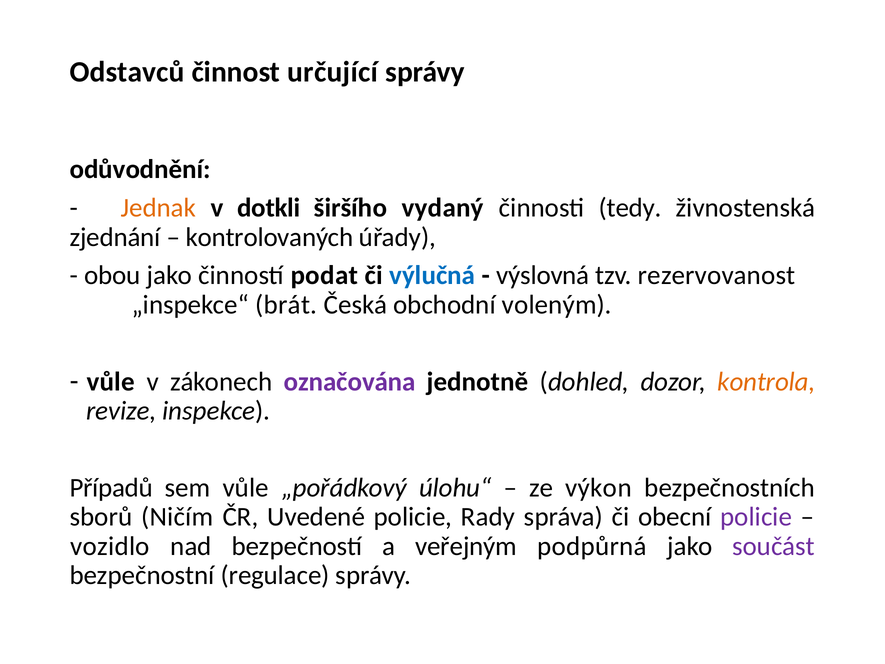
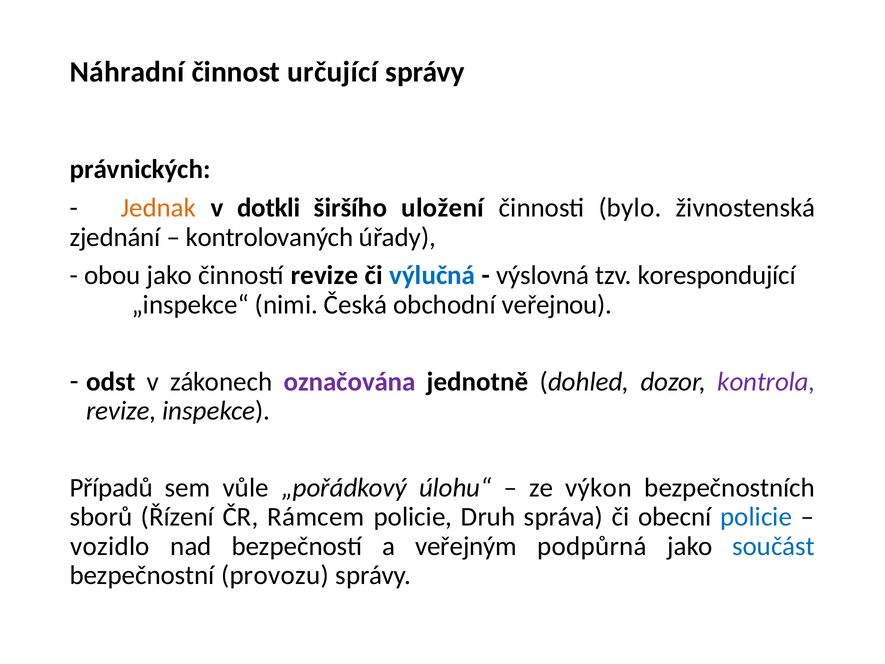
Odstavců: Odstavců -> Náhradní
odůvodnění: odůvodnění -> právnických
vydaný: vydaný -> uložení
tedy: tedy -> bylo
činností podat: podat -> revize
rezervovanost: rezervovanost -> korespondující
brát: brát -> nimi
voleným: voleným -> veřejnou
vůle at (111, 381): vůle -> odst
kontrola colour: orange -> purple
Ničím: Ničím -> Řízení
Uvedené: Uvedené -> Rámcem
Rady: Rady -> Druh
policie at (756, 517) colour: purple -> blue
součást colour: purple -> blue
regulace: regulace -> provozu
